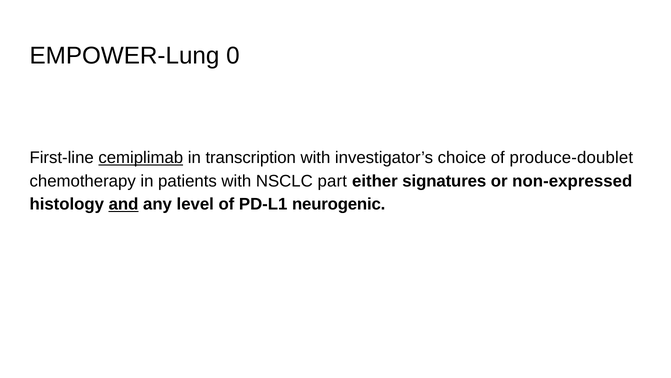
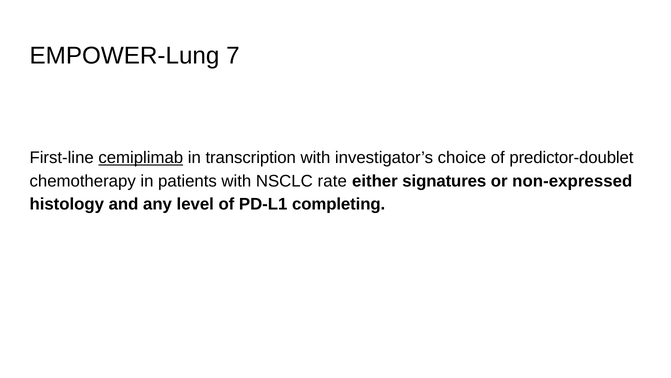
0: 0 -> 7
produce-doublet: produce-doublet -> predictor-doublet
part: part -> rate
and underline: present -> none
neurogenic: neurogenic -> completing
